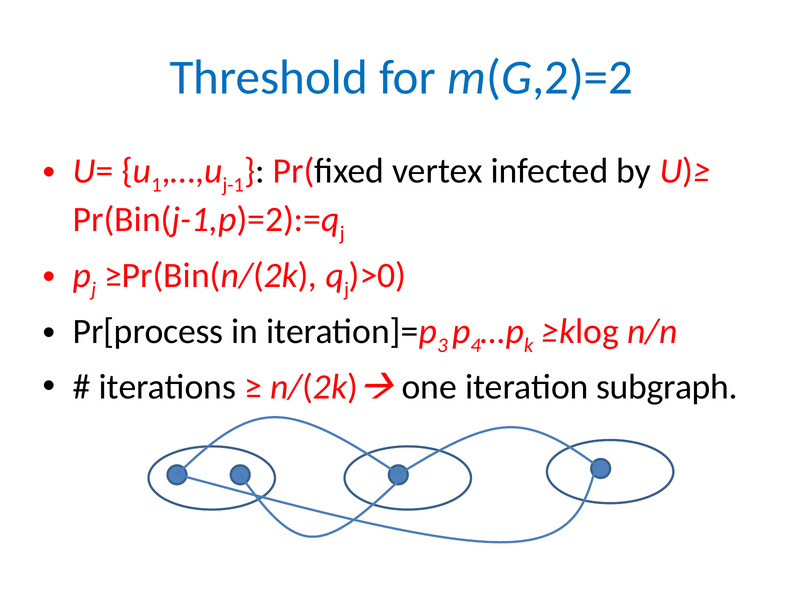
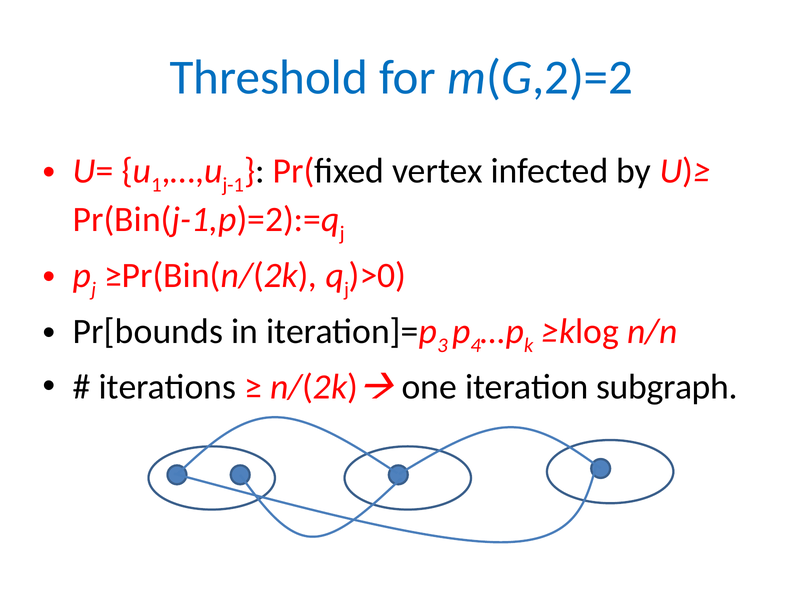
Pr[process: Pr[process -> Pr[bounds
